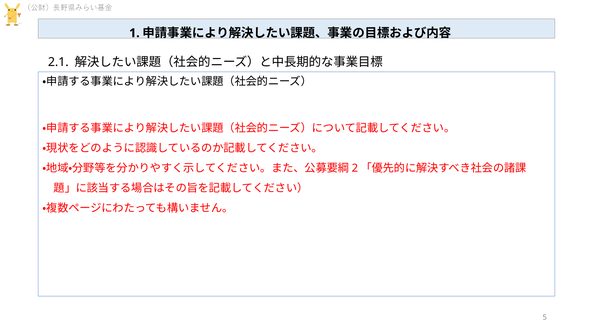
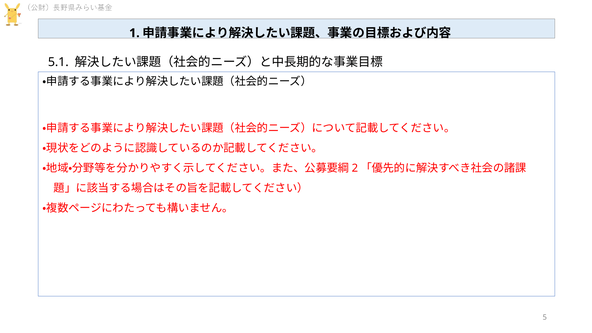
2.1: 2.1 -> 5.1
